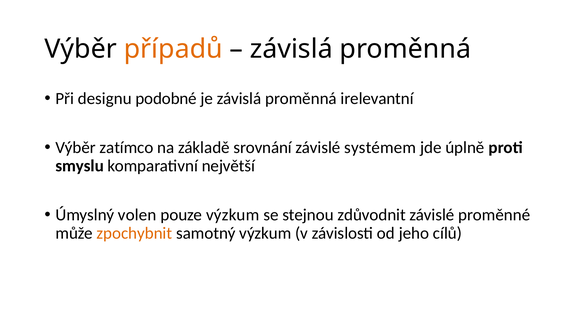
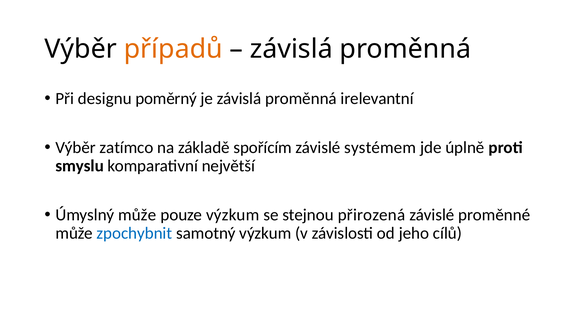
podobné: podobné -> poměrný
srovnání: srovnání -> spořícím
Úmyslný volen: volen -> může
zdůvodnit: zdůvodnit -> přirozená
zpochybnit colour: orange -> blue
